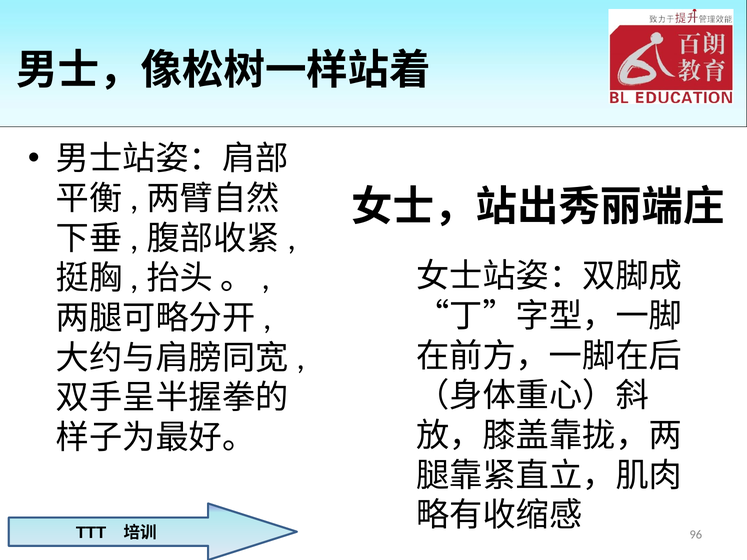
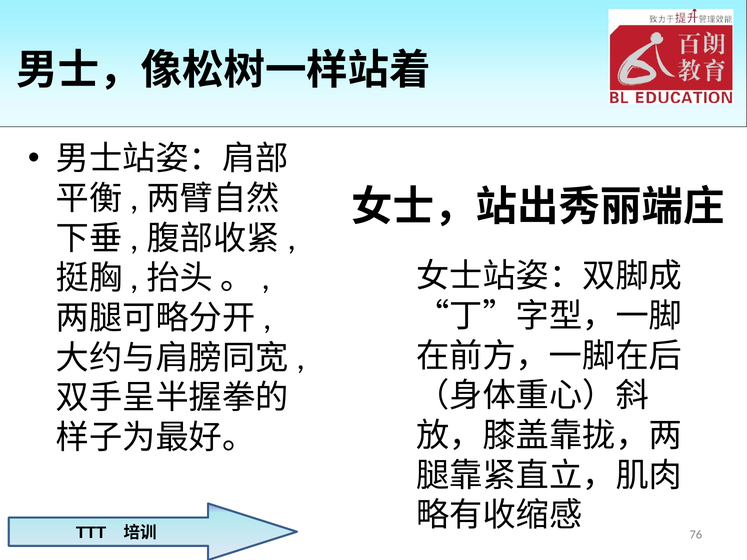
96: 96 -> 76
